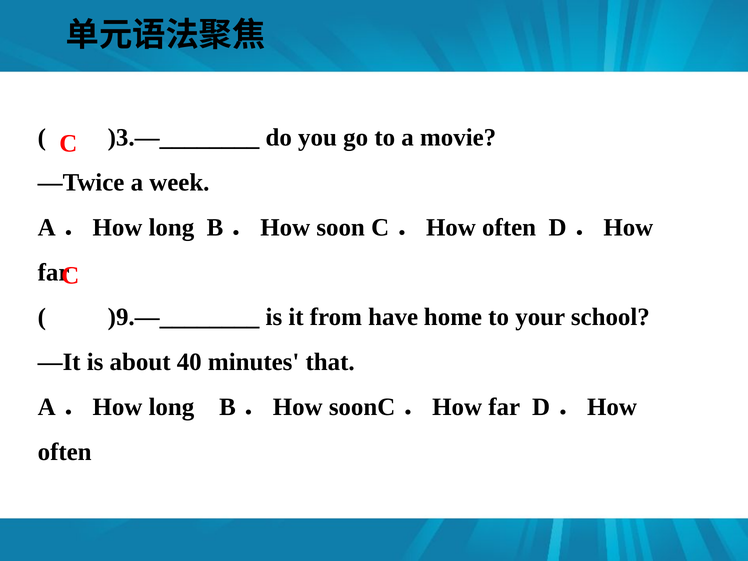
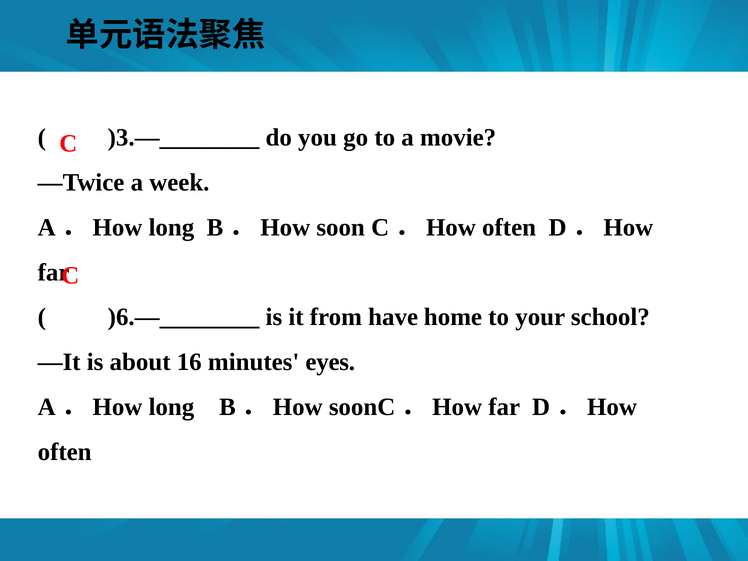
)9.—________: )9.—________ -> )6.—________
40: 40 -> 16
that: that -> eyes
